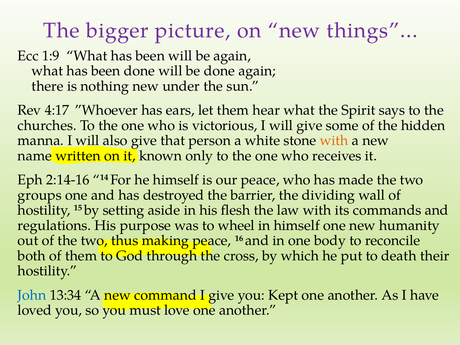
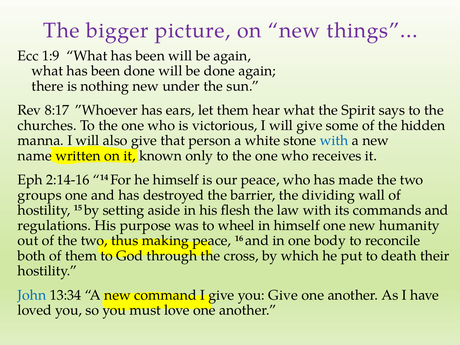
4:17: 4:17 -> 8:17
with at (334, 141) colour: orange -> blue
you Kept: Kept -> Give
